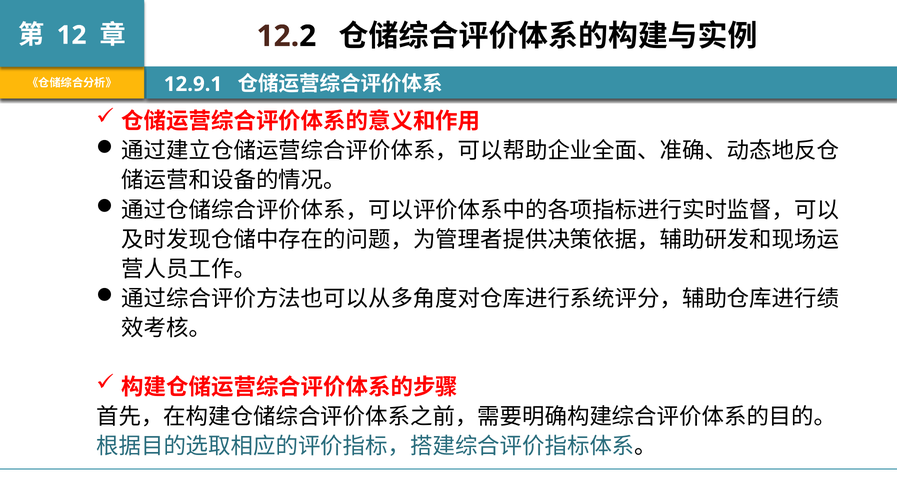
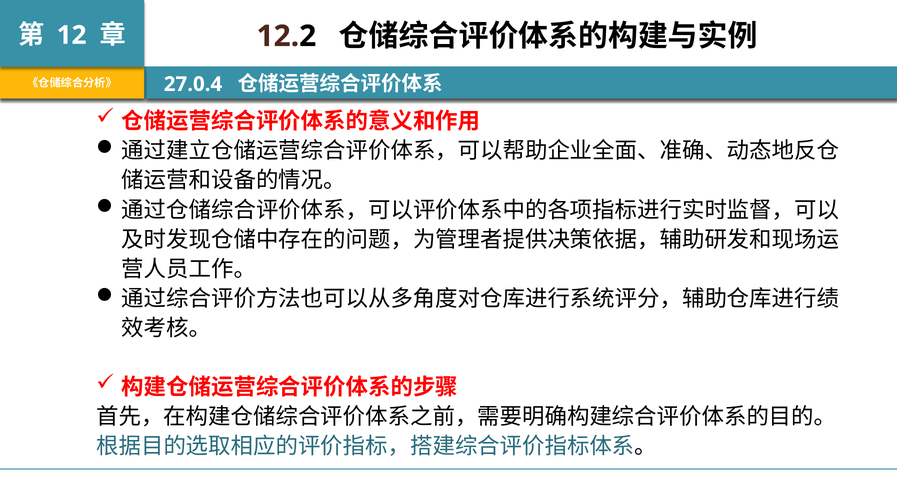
12.9.1: 12.9.1 -> 27.0.4
